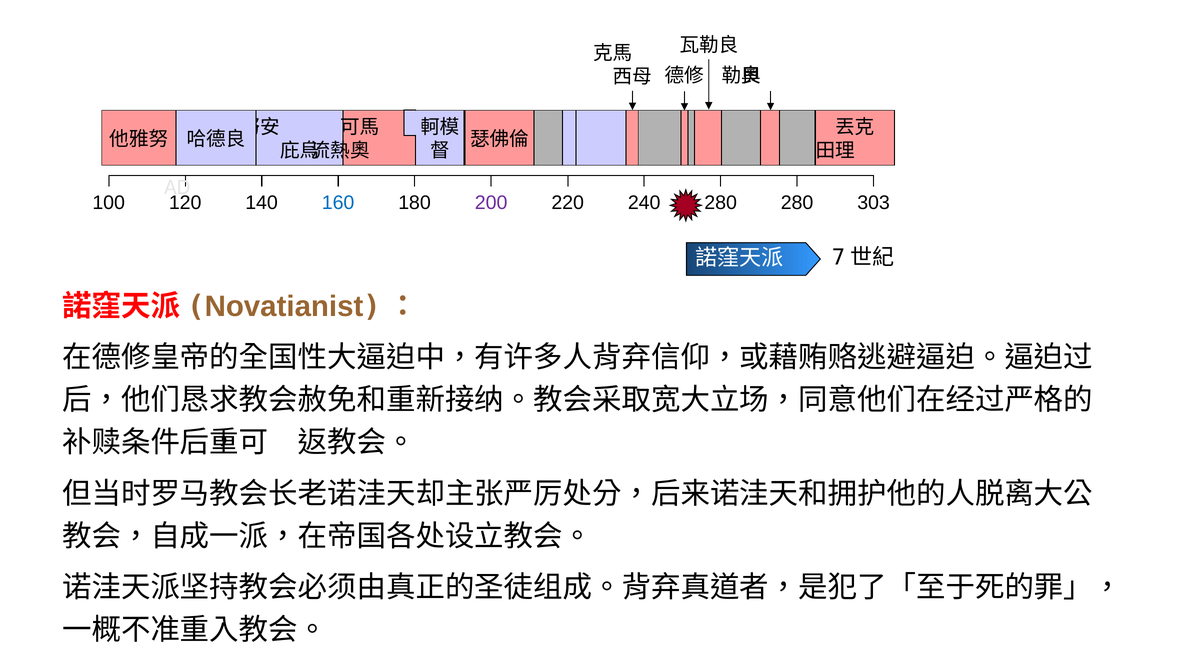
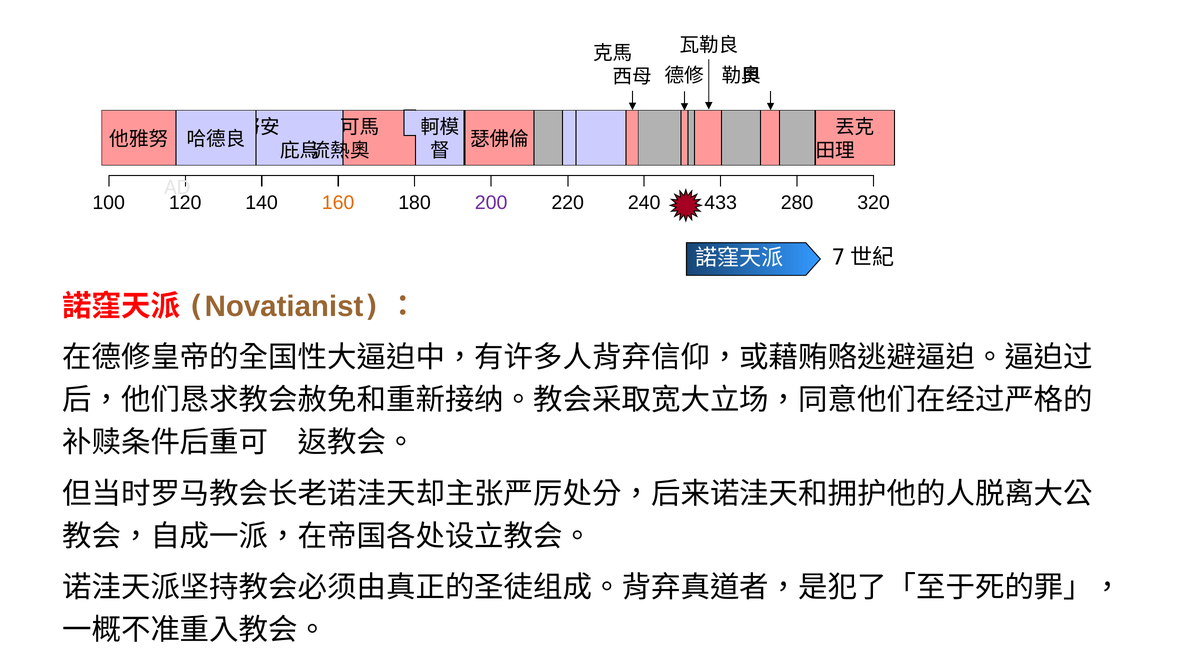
160 colour: blue -> orange
240 280: 280 -> 433
303: 303 -> 320
